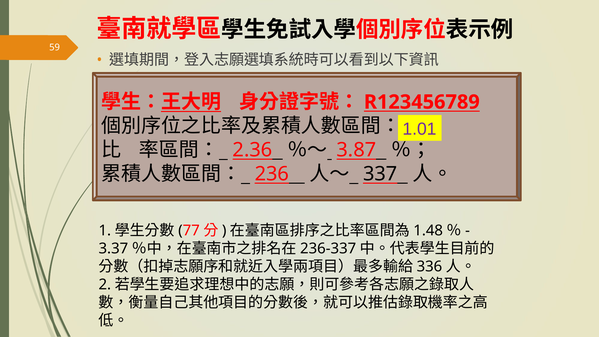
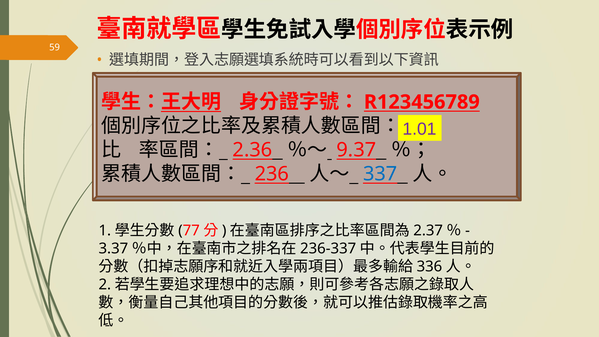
3.87: 3.87 -> 9.37
337 colour: black -> blue
1.48: 1.48 -> 2.37
